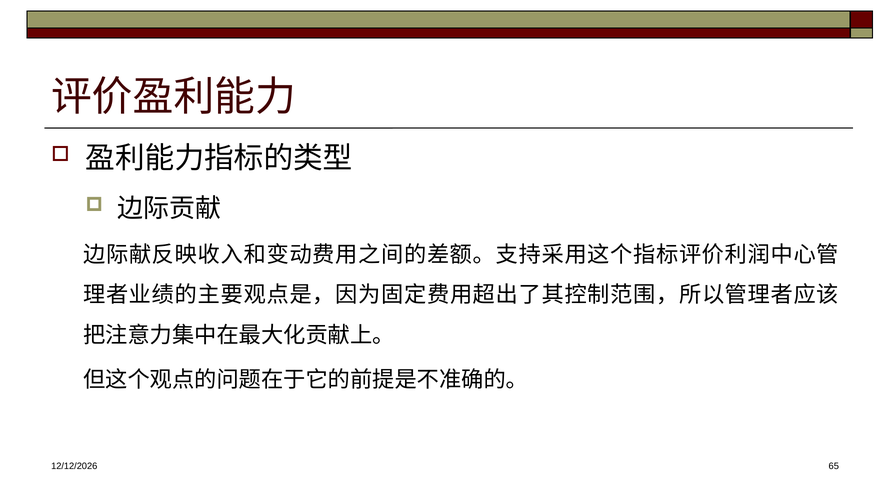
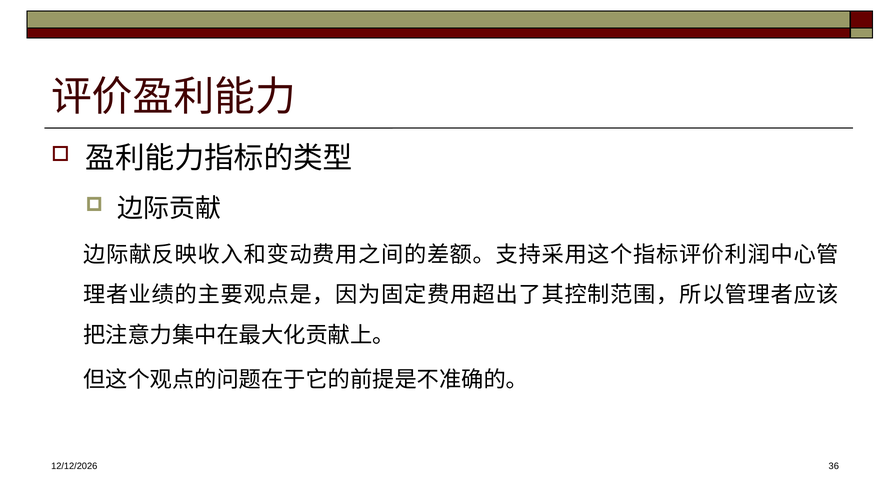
65: 65 -> 36
